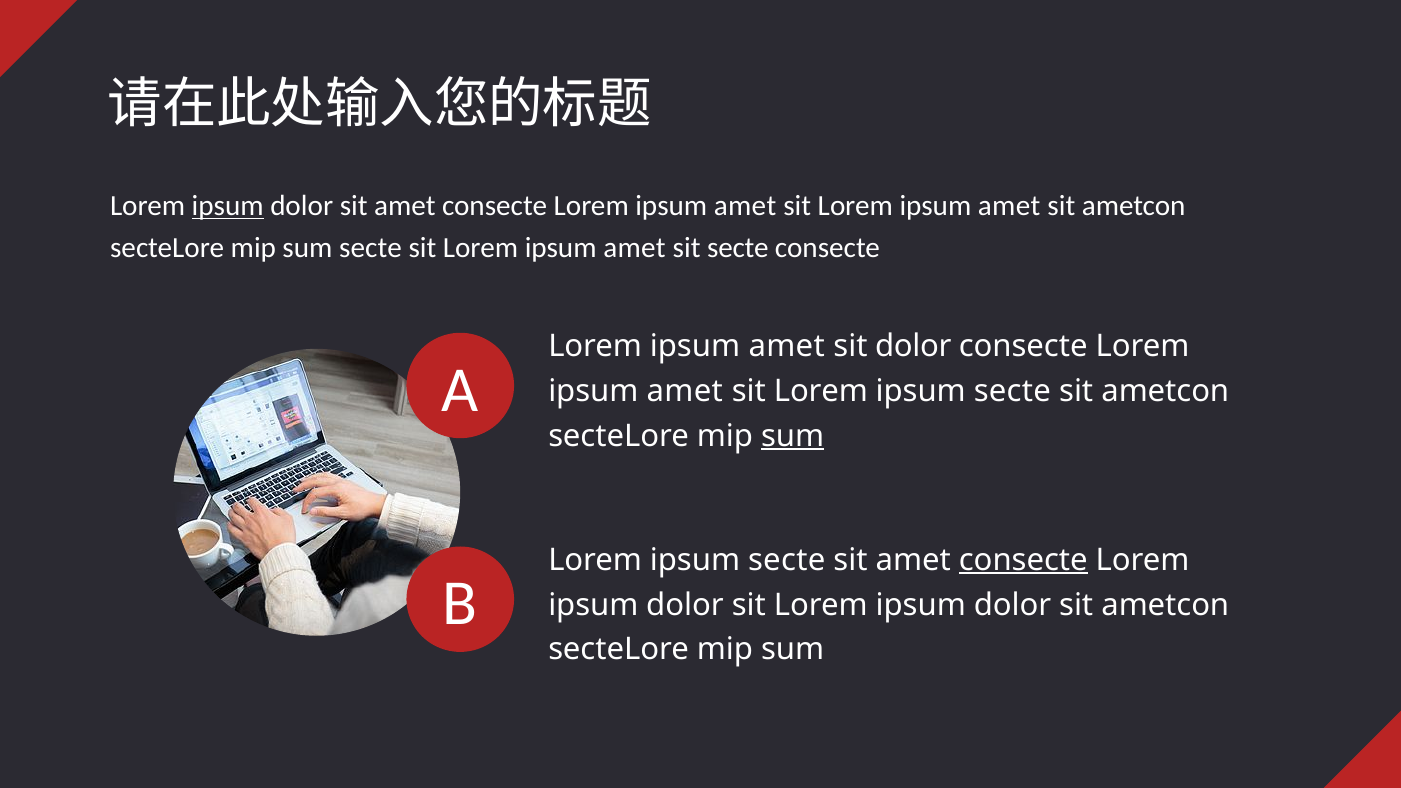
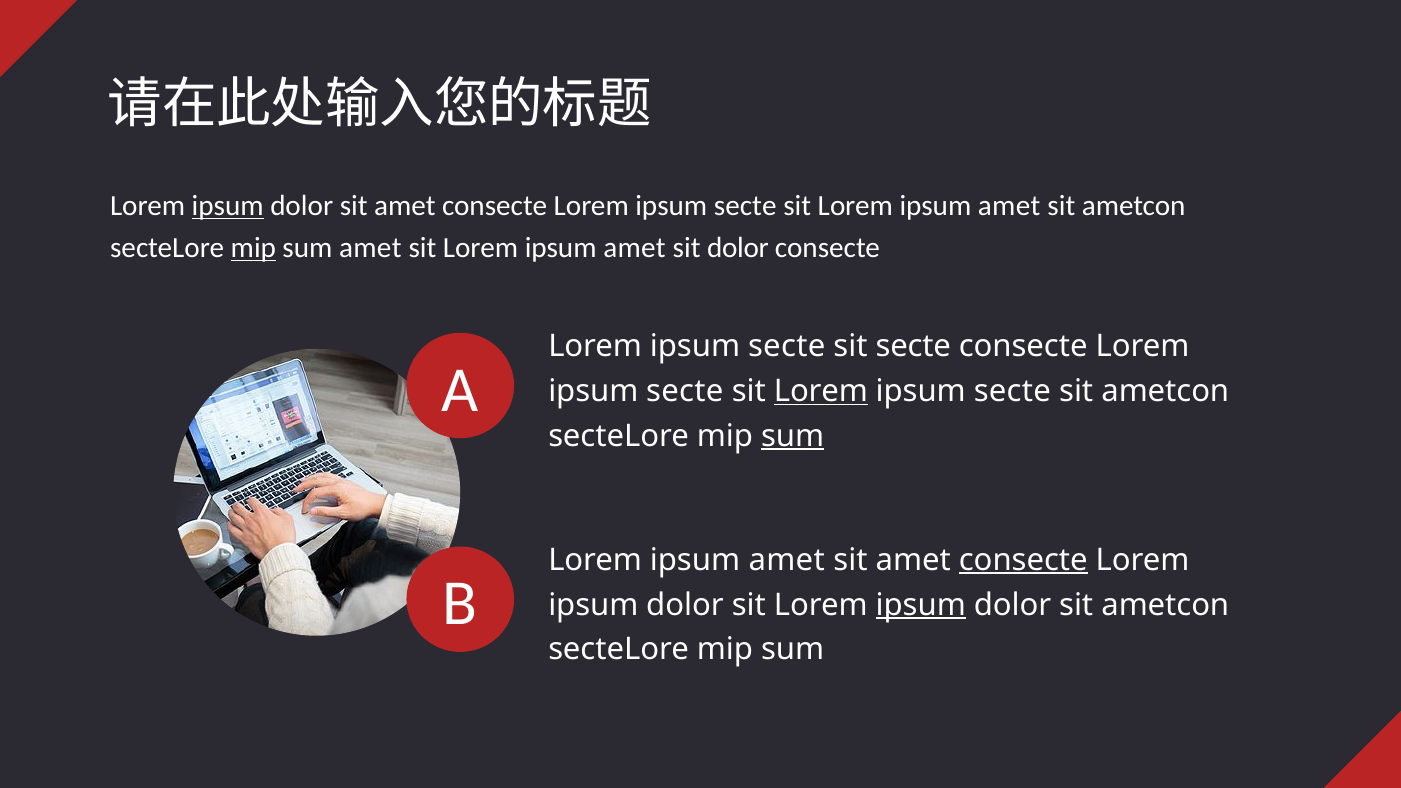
amet at (745, 206): amet -> secte
mip at (253, 248) underline: none -> present
sum secte: secte -> amet
sit secte: secte -> dolor
amet at (787, 346): amet -> secte
sit dolor: dolor -> secte
amet at (685, 391): amet -> secte
Lorem at (821, 391) underline: none -> present
secte at (787, 560): secte -> amet
ipsum at (921, 605) underline: none -> present
